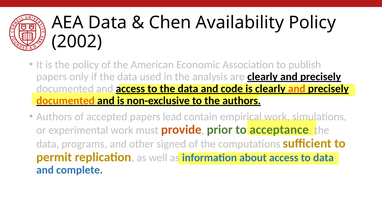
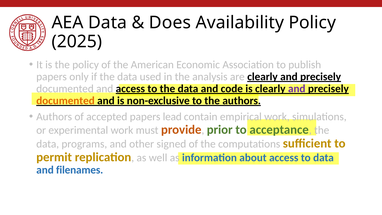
Chen: Chen -> Does
2002: 2002 -> 2025
and at (297, 89) colour: orange -> purple
complete: complete -> filenames
